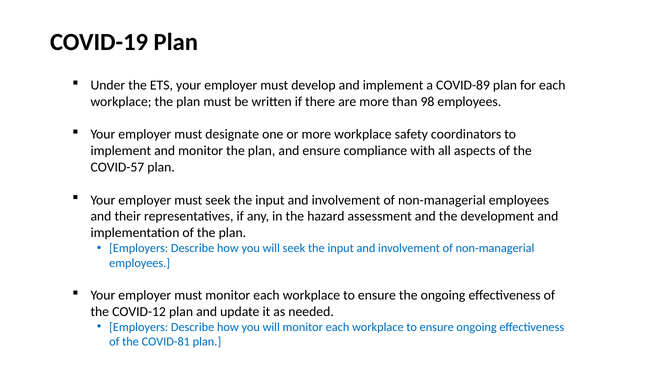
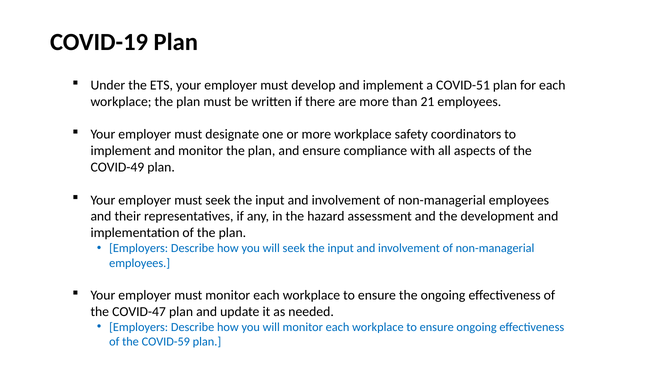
COVID-89: COVID-89 -> COVID-51
98: 98 -> 21
COVID-57: COVID-57 -> COVID-49
COVID-12: COVID-12 -> COVID-47
COVID-81: COVID-81 -> COVID-59
